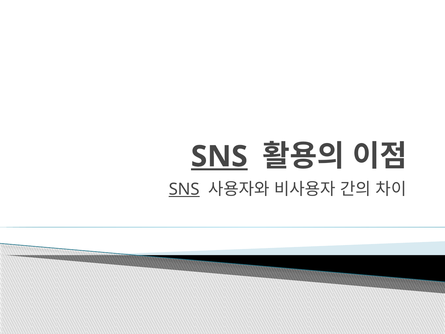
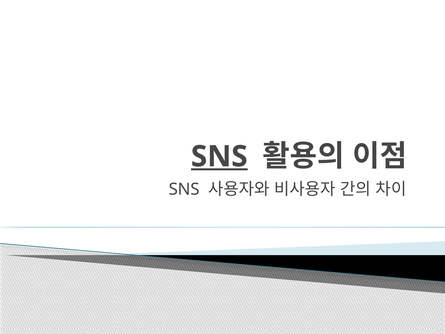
SNS at (184, 189) underline: present -> none
